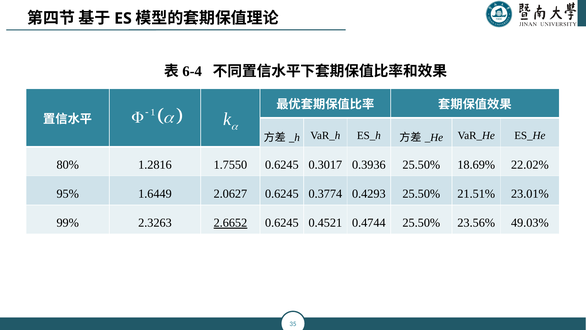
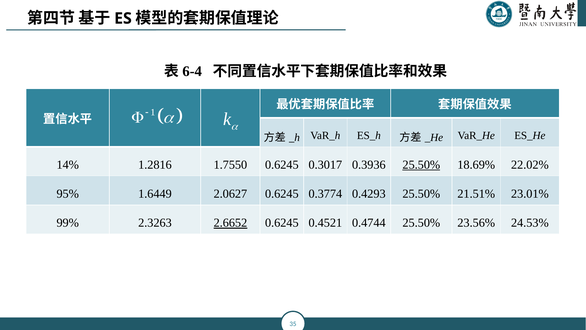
80%: 80% -> 14%
25.50% at (421, 165) underline: none -> present
49.03%: 49.03% -> 24.53%
